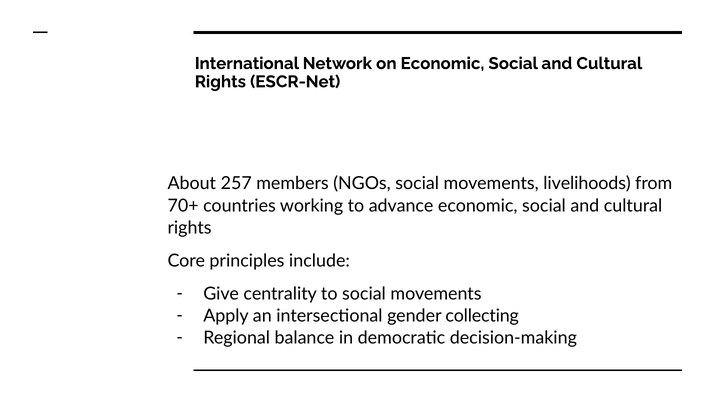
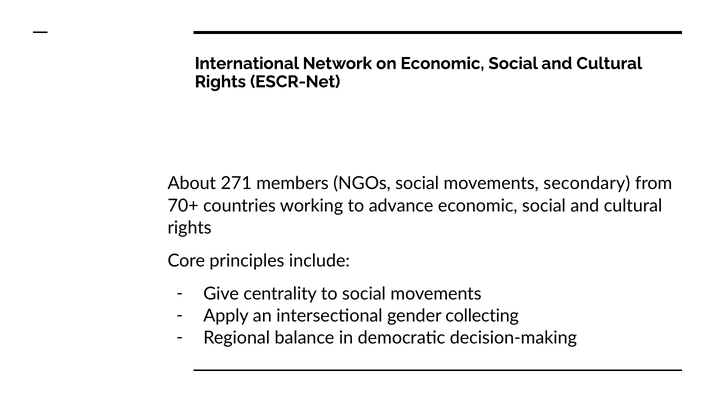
257: 257 -> 271
livelihoods: livelihoods -> secondary
